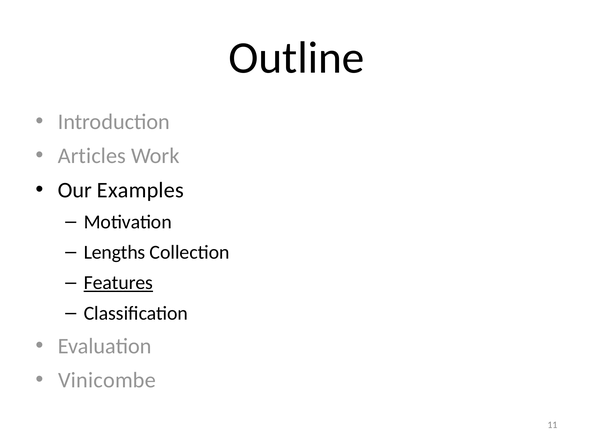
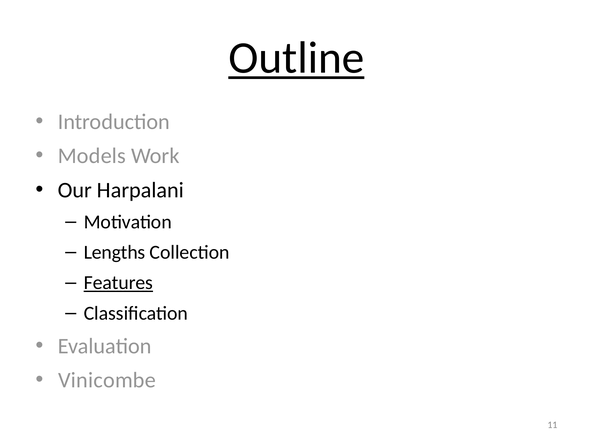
Outline underline: none -> present
Articles: Articles -> Models
Examples: Examples -> Harpalani
